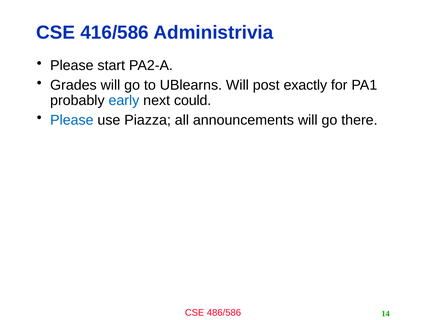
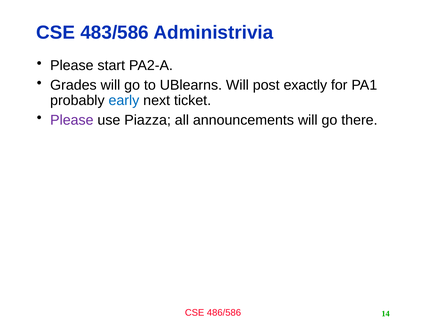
416/586: 416/586 -> 483/586
could: could -> ticket
Please at (72, 120) colour: blue -> purple
